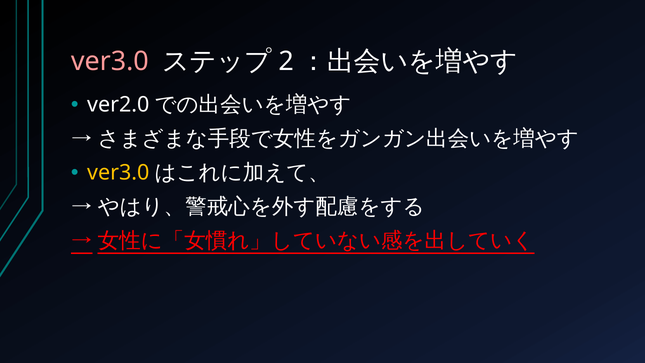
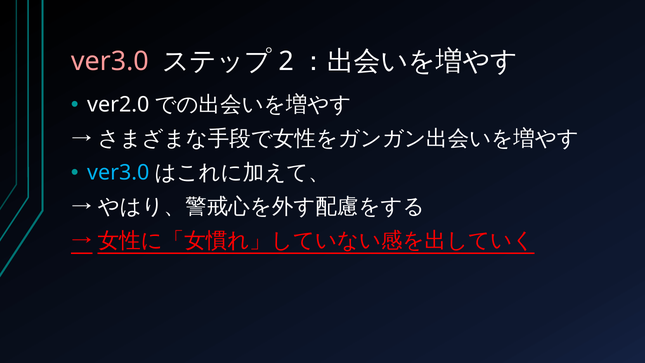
ver3.0 at (118, 173) colour: yellow -> light blue
